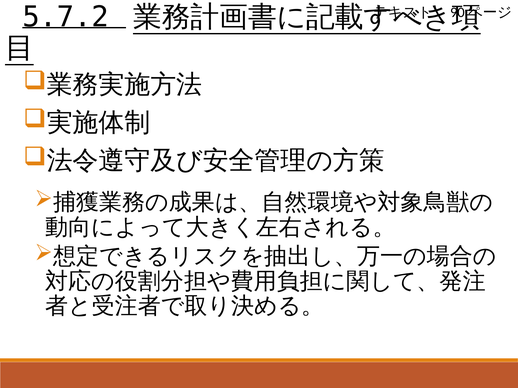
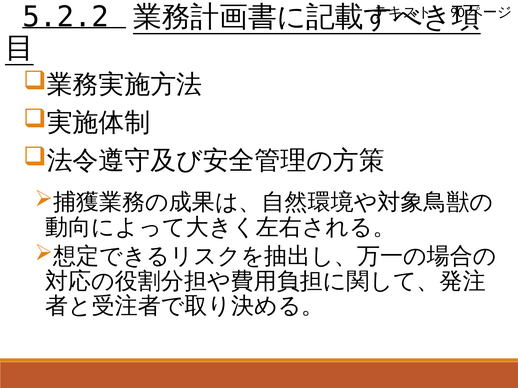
5.7.2: 5.7.2 -> 5.2.2
